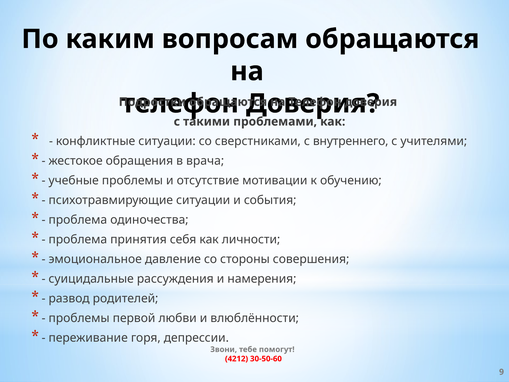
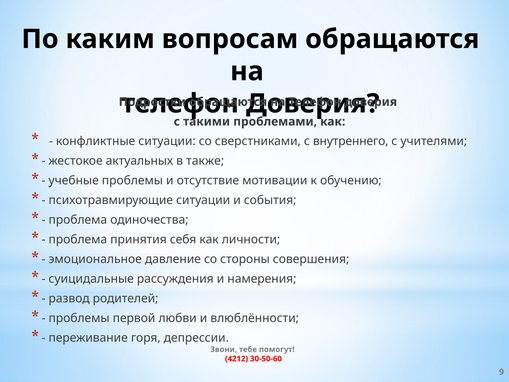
обращения: обращения -> актуальных
врача: врача -> также
